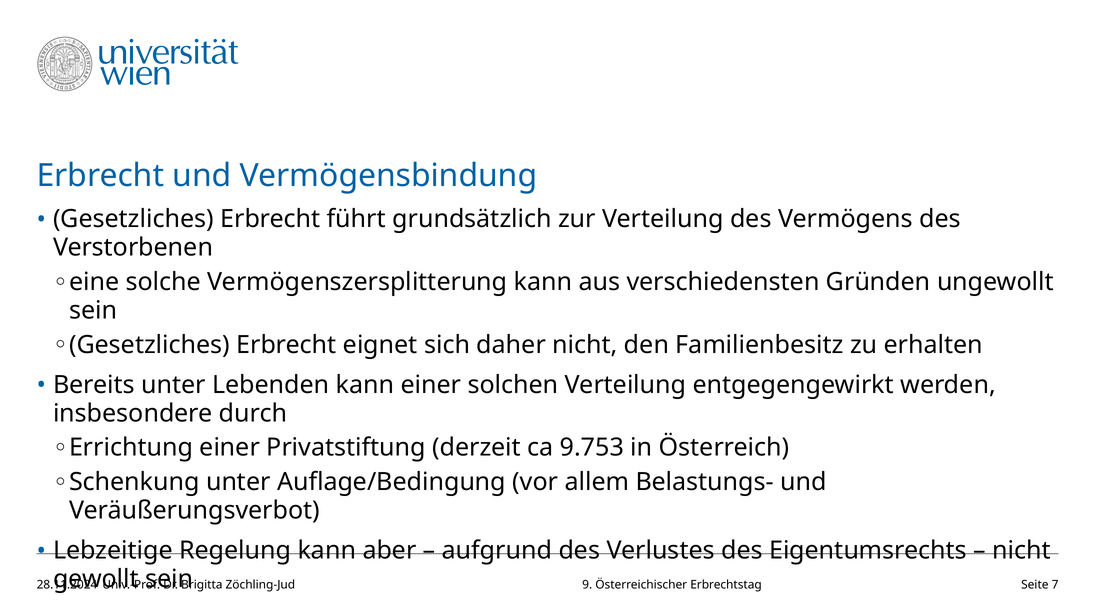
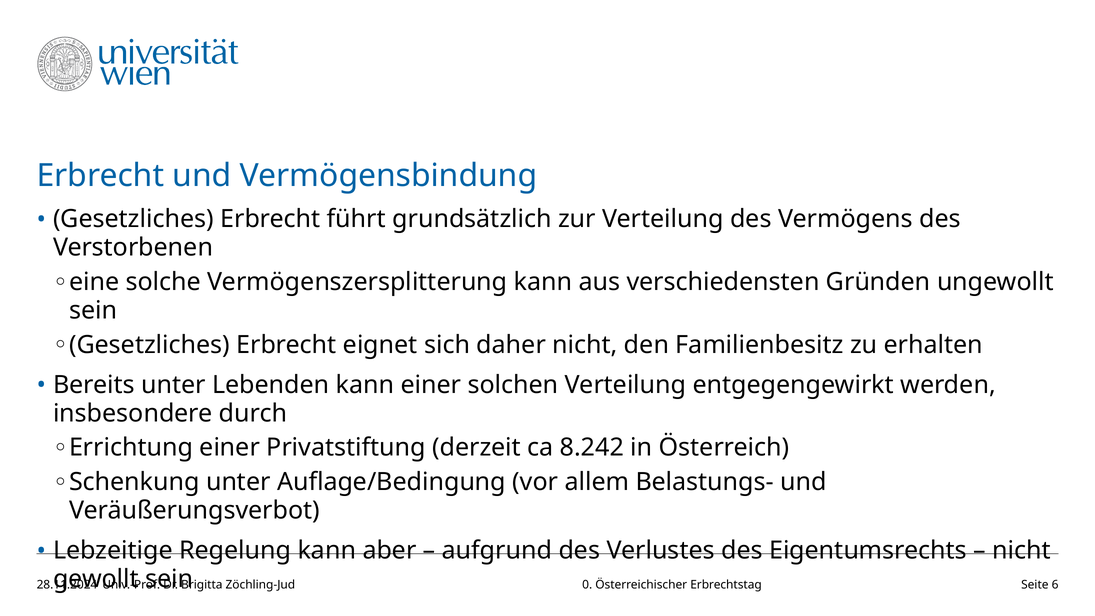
9.753: 9.753 -> 8.242
9: 9 -> 0
7: 7 -> 6
